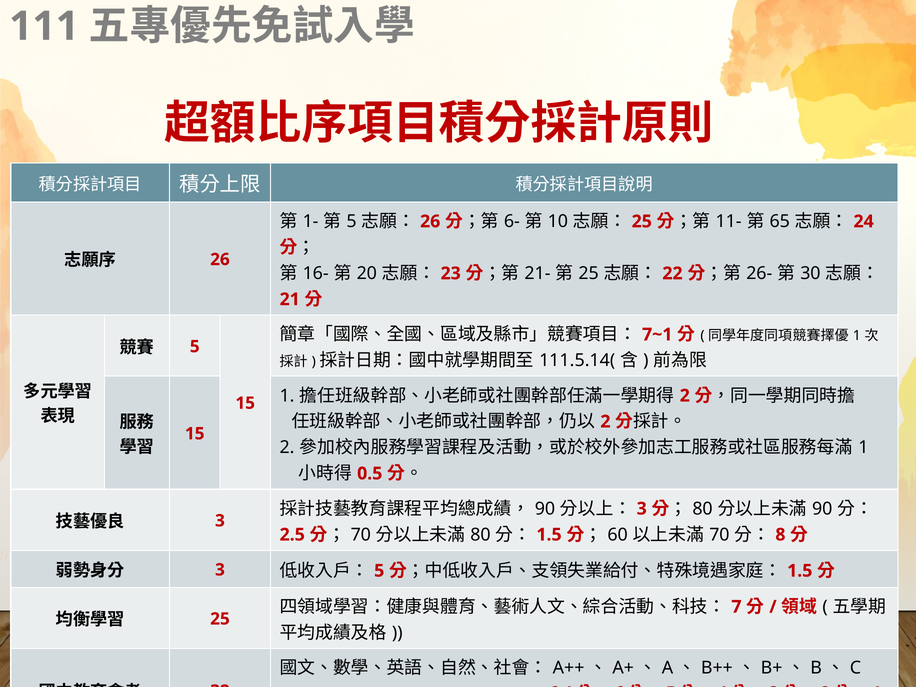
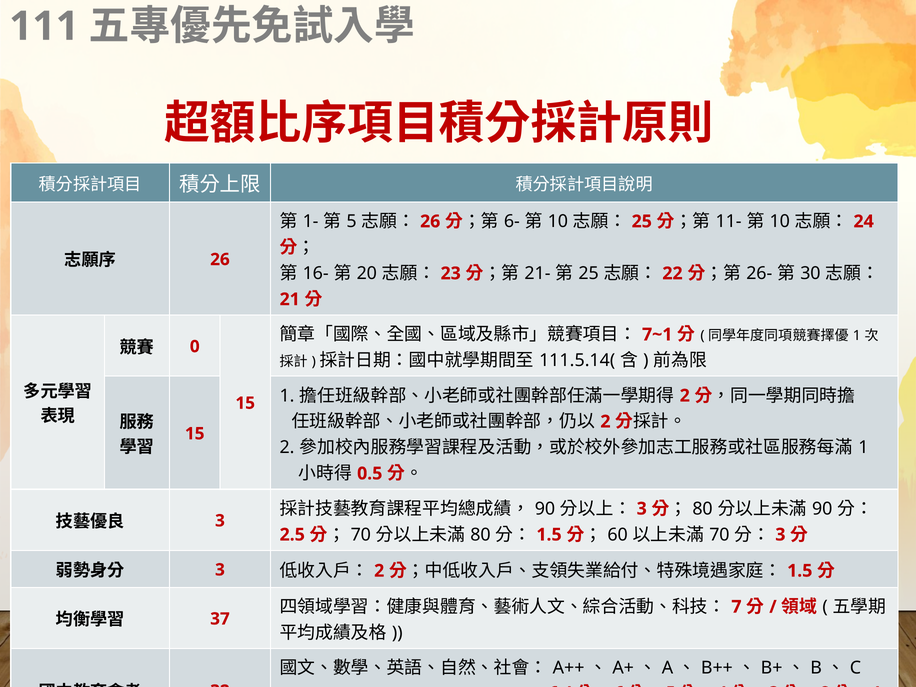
65 at (780, 221): 65 -> 10
5 at (195, 347): 5 -> 0
8 at (780, 535): 8 -> 3
5 at (379, 571): 5 -> 2
25 at (220, 619): 25 -> 37
